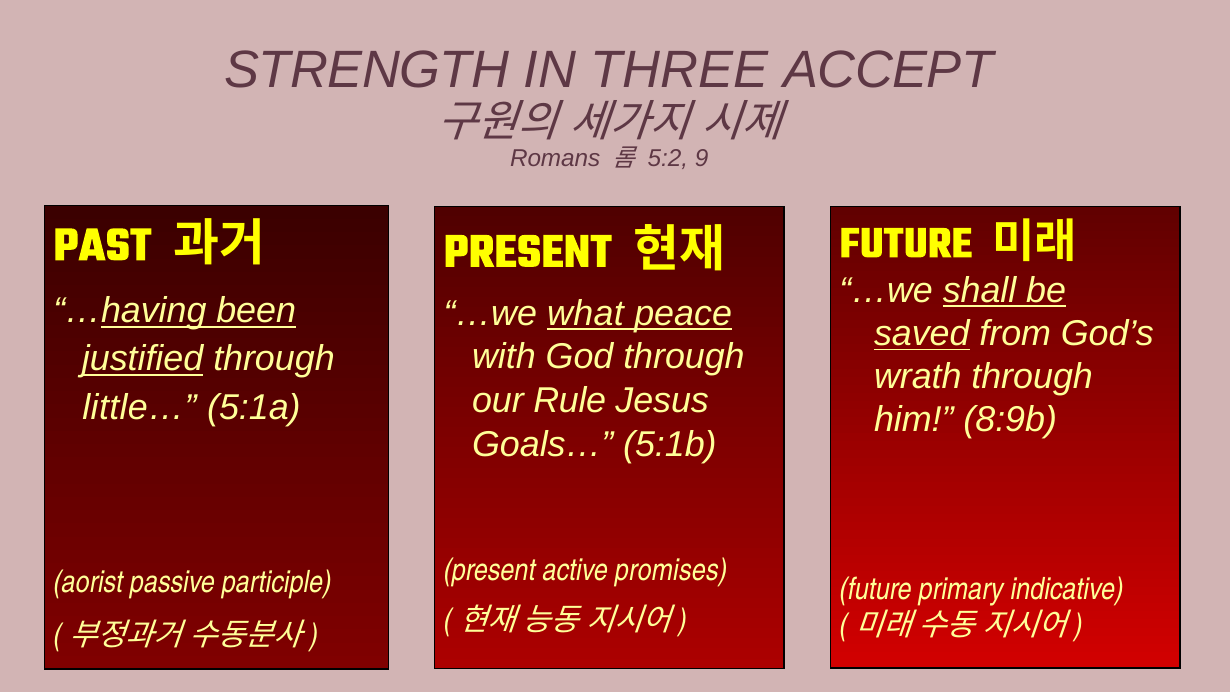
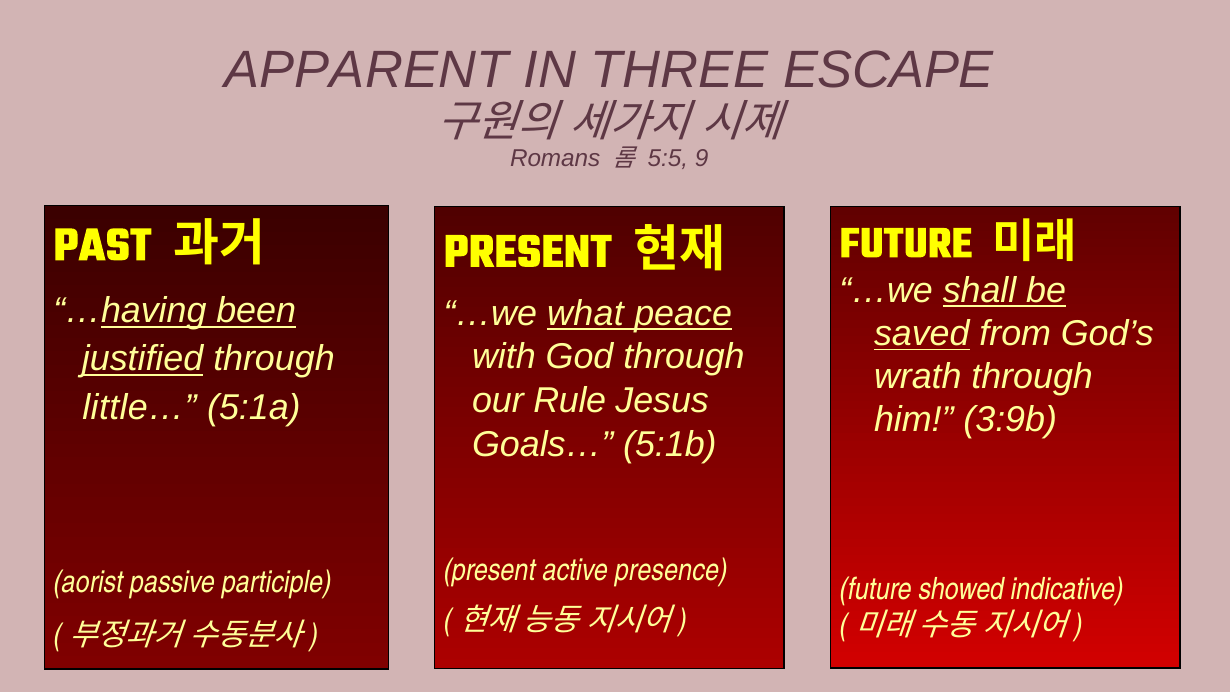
STRENGTH: STRENGTH -> APPARENT
ACCEPT: ACCEPT -> ESCAPE
5:2: 5:2 -> 5:5
8:9b: 8:9b -> 3:9b
promises: promises -> presence
primary: primary -> showed
